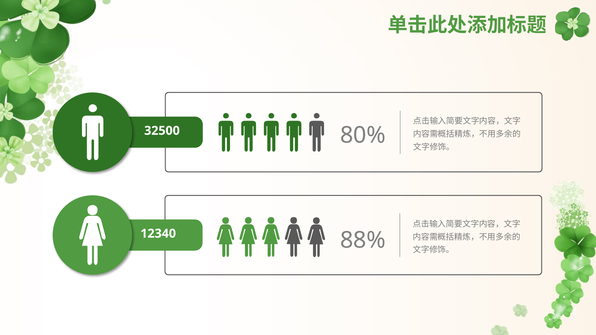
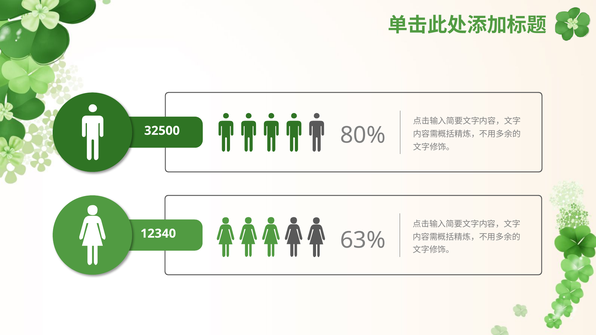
88%: 88% -> 63%
